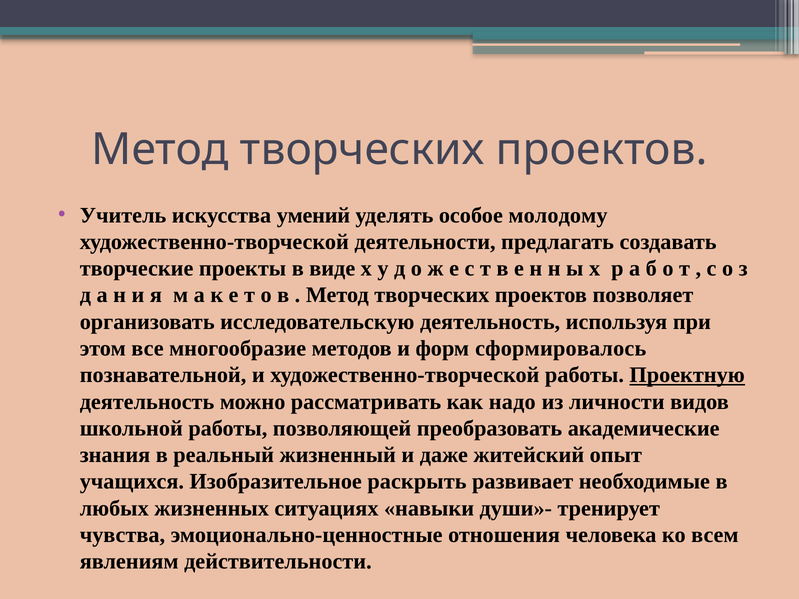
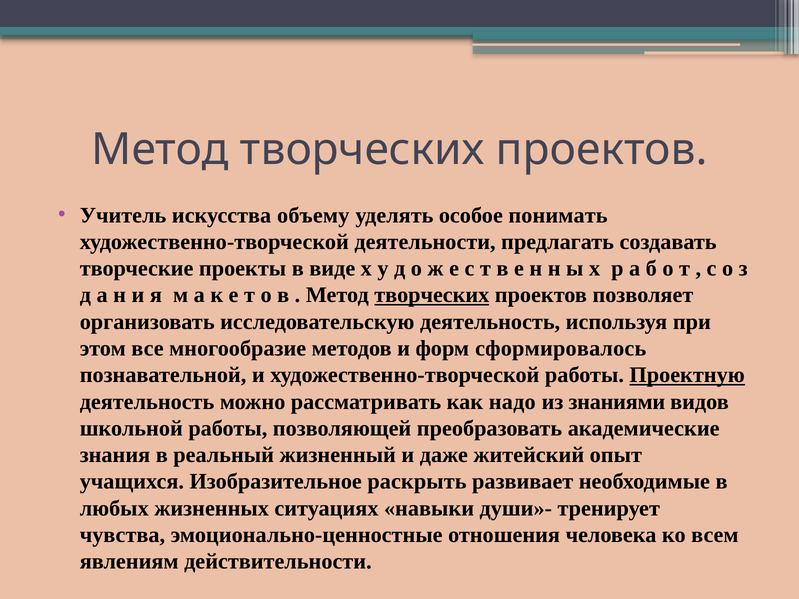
умений: умений -> объему
молодому: молодому -> понимать
творческих at (432, 295) underline: none -> present
личности: личности -> знаниями
